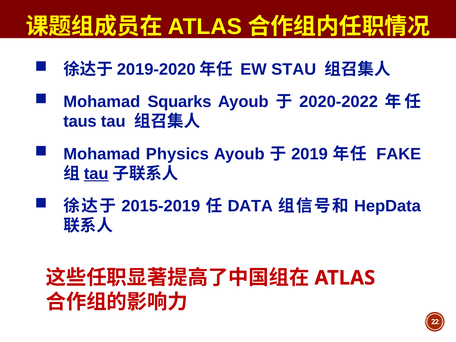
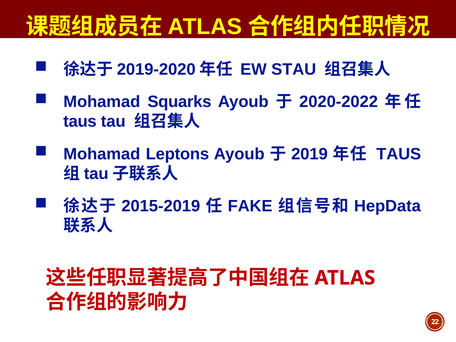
Physics: Physics -> Leptons
FAKE at (399, 154): FAKE -> TAUS
tau at (96, 174) underline: present -> none
DATA: DATA -> FAKE
